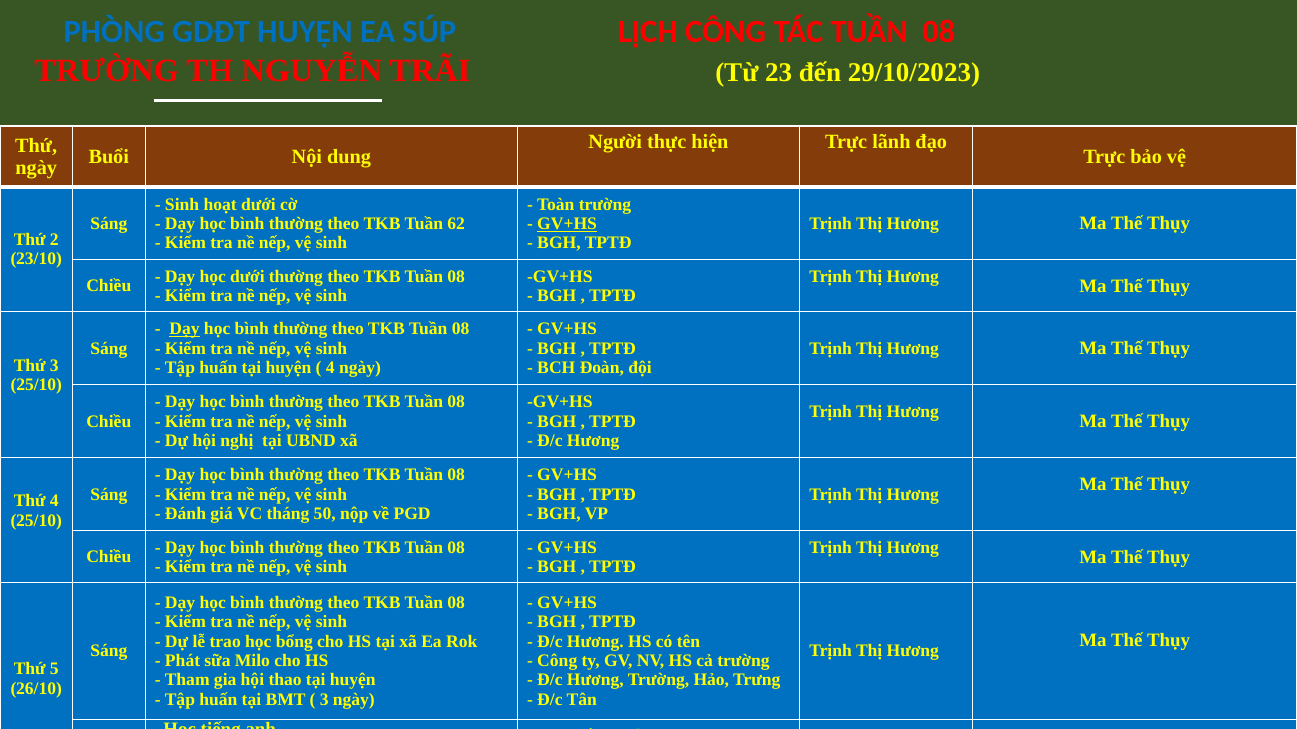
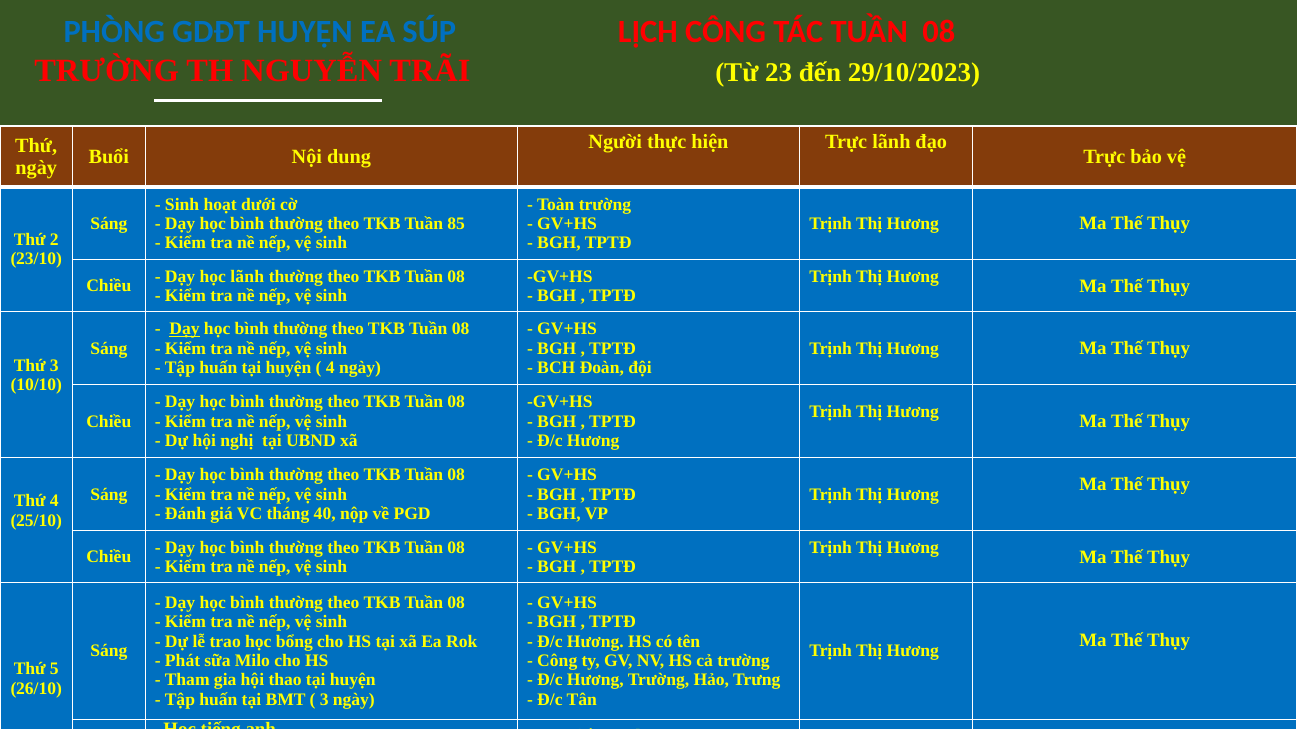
62: 62 -> 85
GV+HS at (567, 224) underline: present -> none
học dưới: dưới -> lãnh
25/10 at (36, 385): 25/10 -> 10/10
50: 50 -> 40
